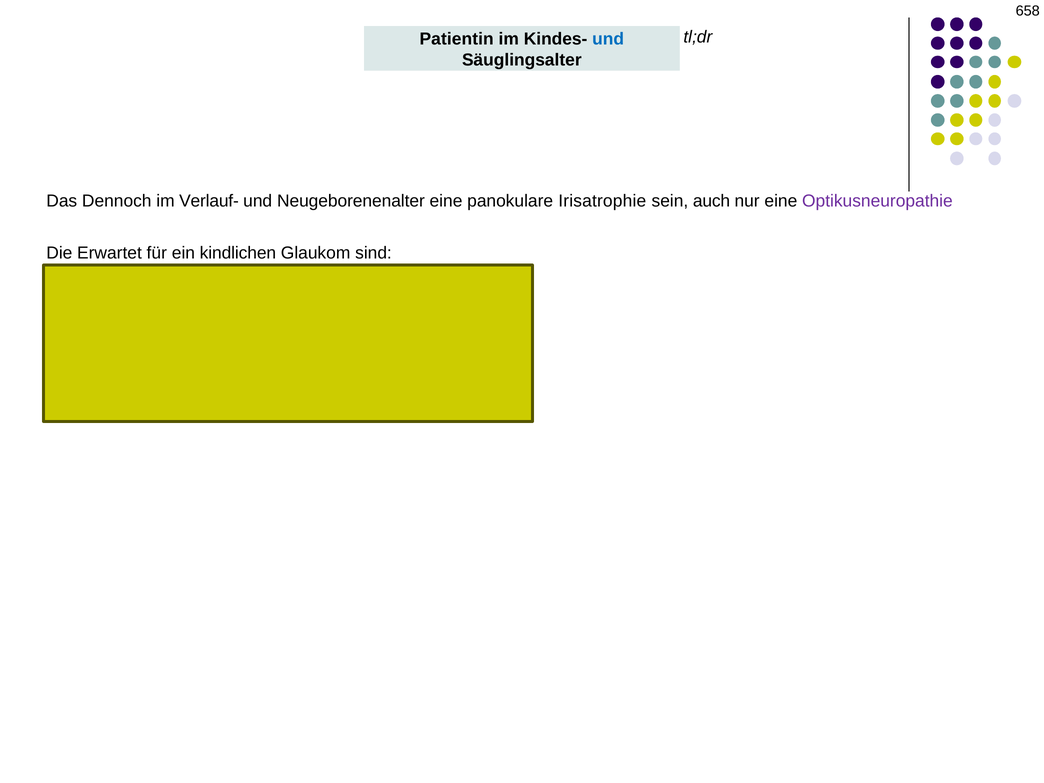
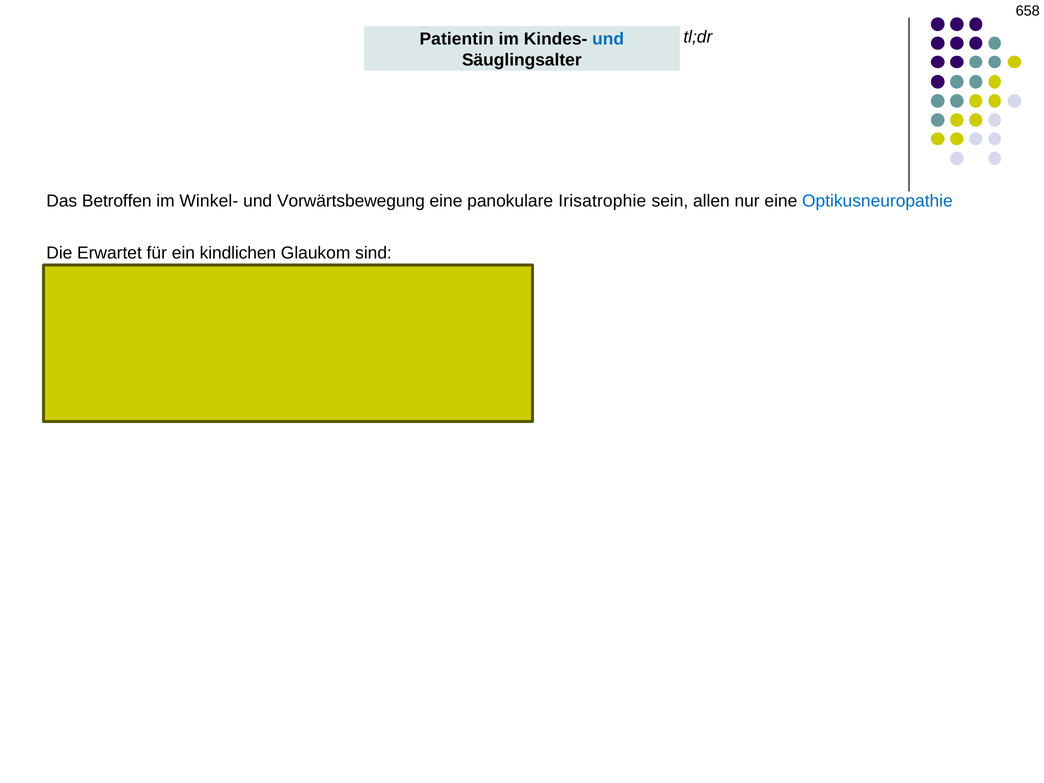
Dennoch: Dennoch -> Betroffen
Verlauf-: Verlauf- -> Winkel-
Neugeborenenalter: Neugeborenenalter -> Vorwärtsbewegung
auch: auch -> allen
Optikusneuropathie colour: purple -> blue
